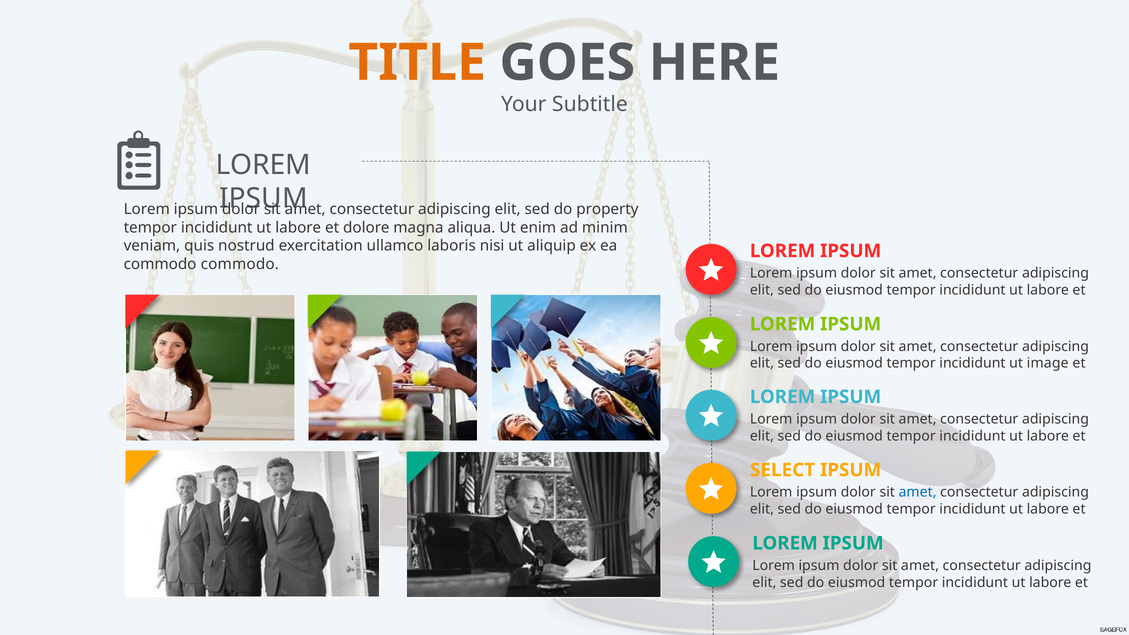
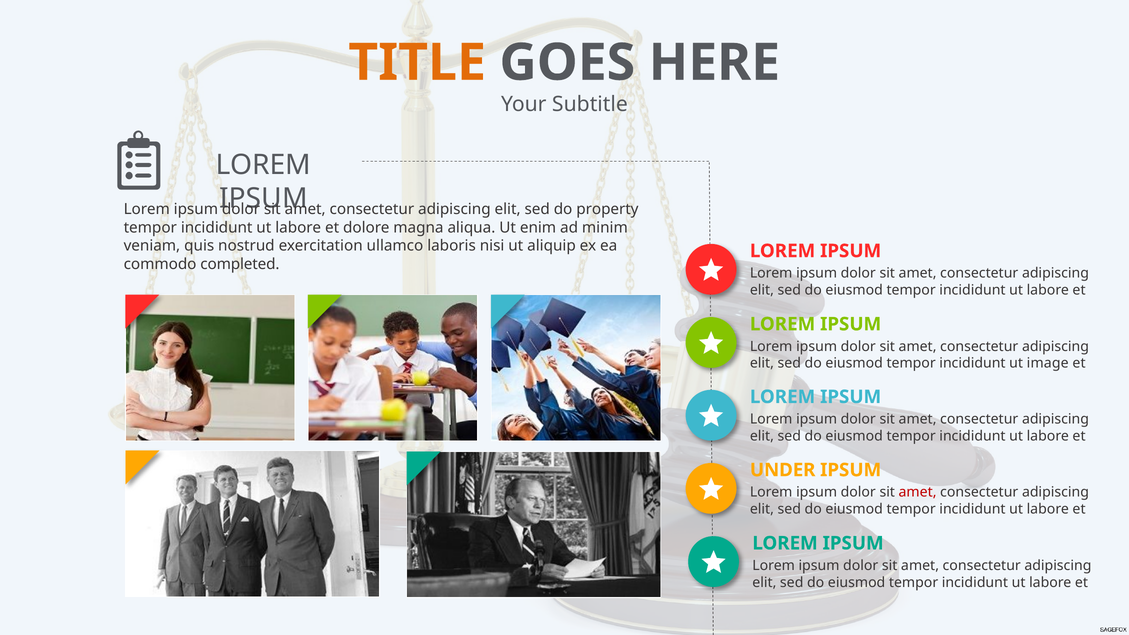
commodo commodo: commodo -> completed
SELECT: SELECT -> UNDER
amet at (918, 492) colour: blue -> red
